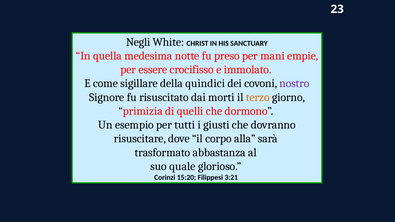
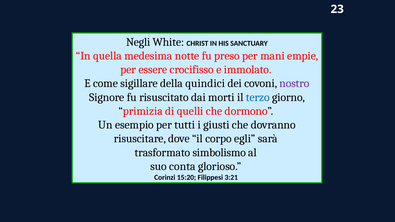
terzo colour: orange -> blue
alla: alla -> egli
abbastanza: abbastanza -> simbolismo
quale: quale -> conta
